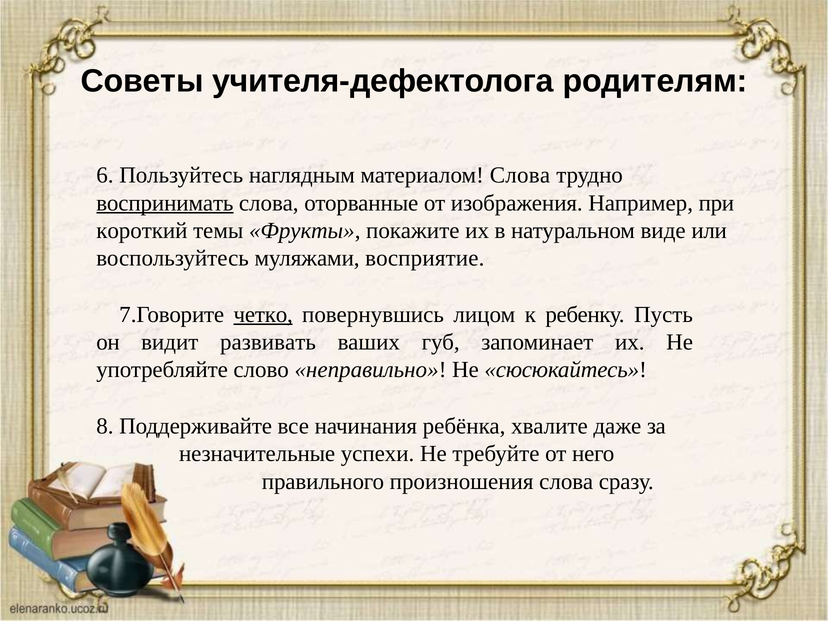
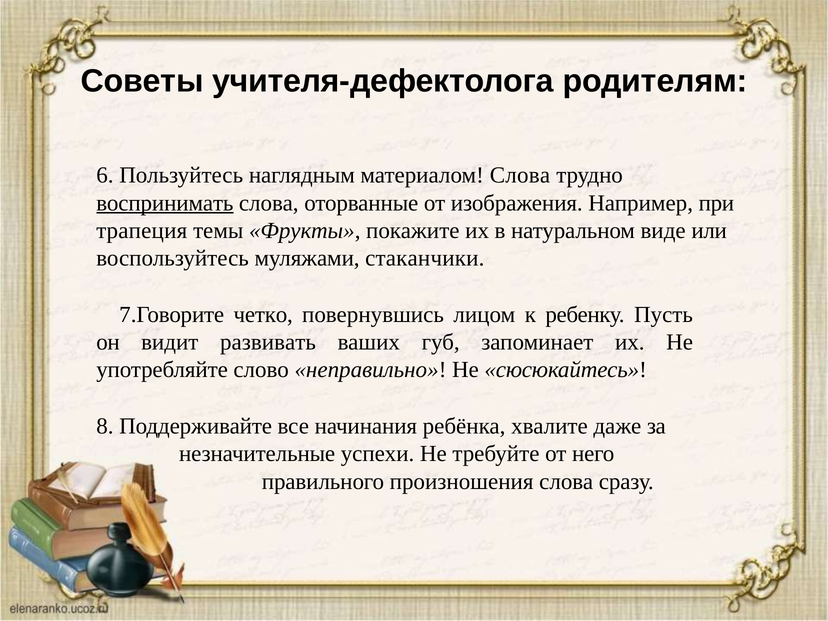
короткий: короткий -> трапеция
восприятие: восприятие -> стаканчики
четко underline: present -> none
